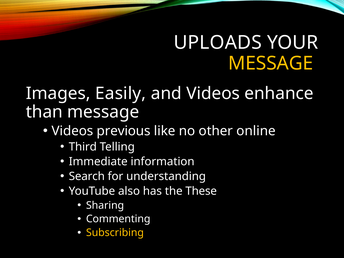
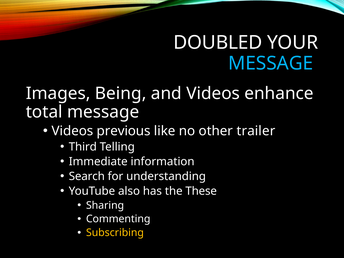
UPLOADS: UPLOADS -> DOUBLED
MESSAGE at (271, 63) colour: yellow -> light blue
Easily: Easily -> Being
than: than -> total
online: online -> trailer
